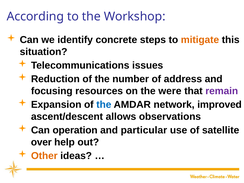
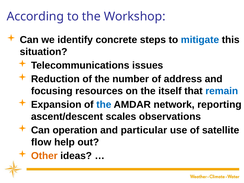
mitigate colour: orange -> blue
were: were -> itself
remain colour: purple -> blue
improved: improved -> reporting
allows: allows -> scales
over: over -> flow
